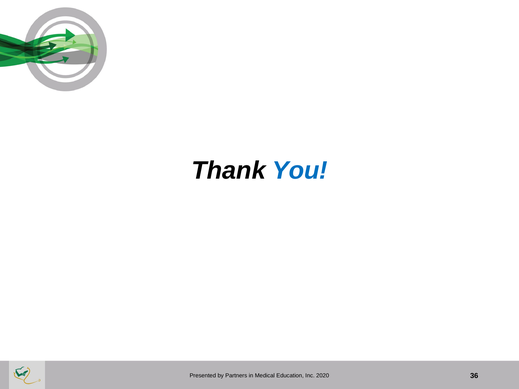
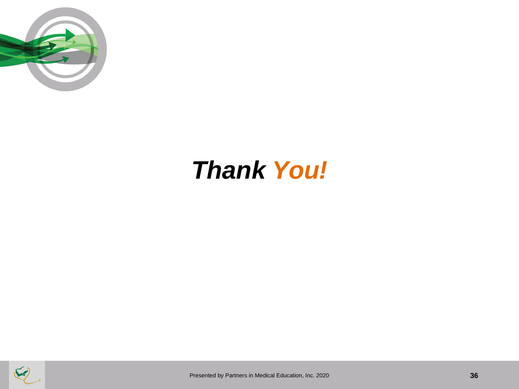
You colour: blue -> orange
